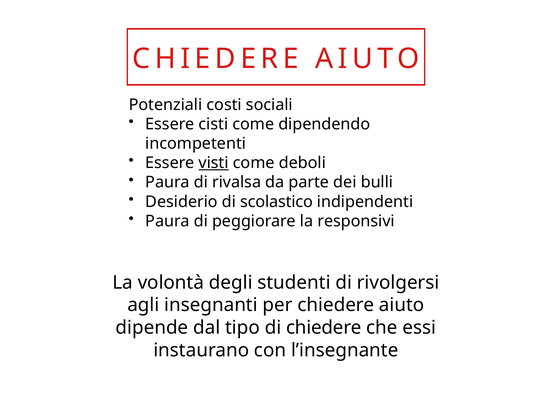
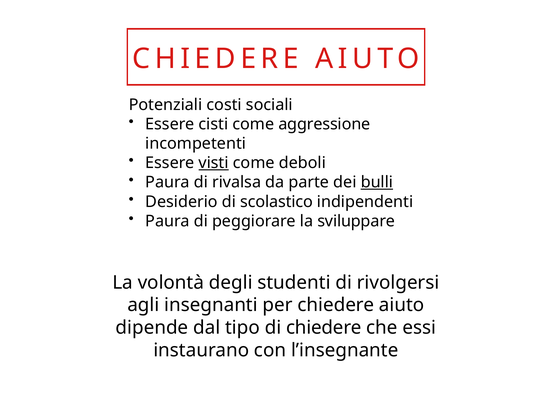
dipendendo: dipendendo -> aggressione
bulli underline: none -> present
responsivi: responsivi -> sviluppare
